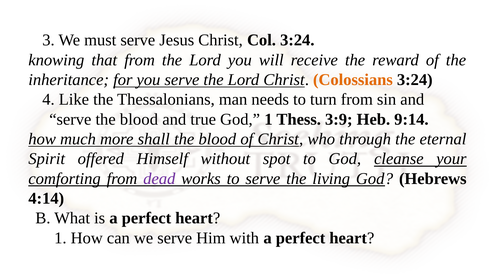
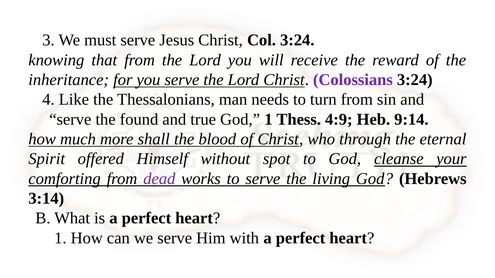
Colossians colour: orange -> purple
serve the blood: blood -> found
3:9: 3:9 -> 4:9
4:14: 4:14 -> 3:14
